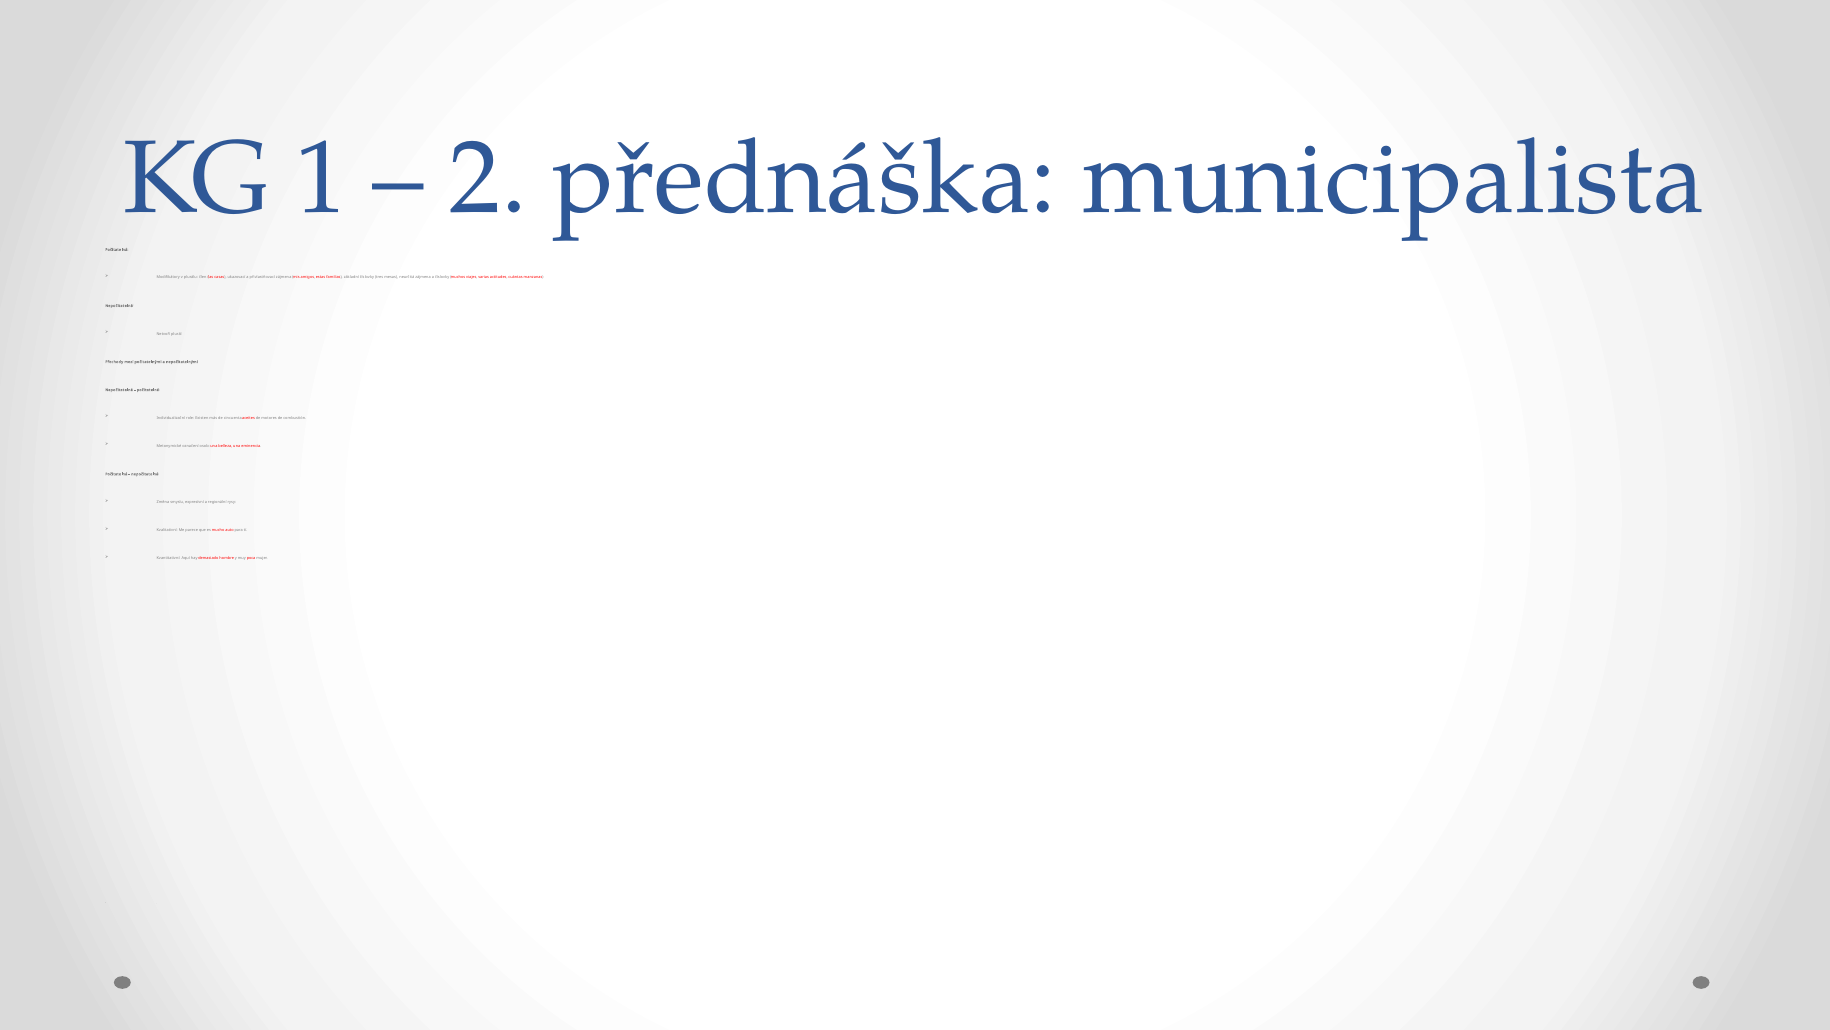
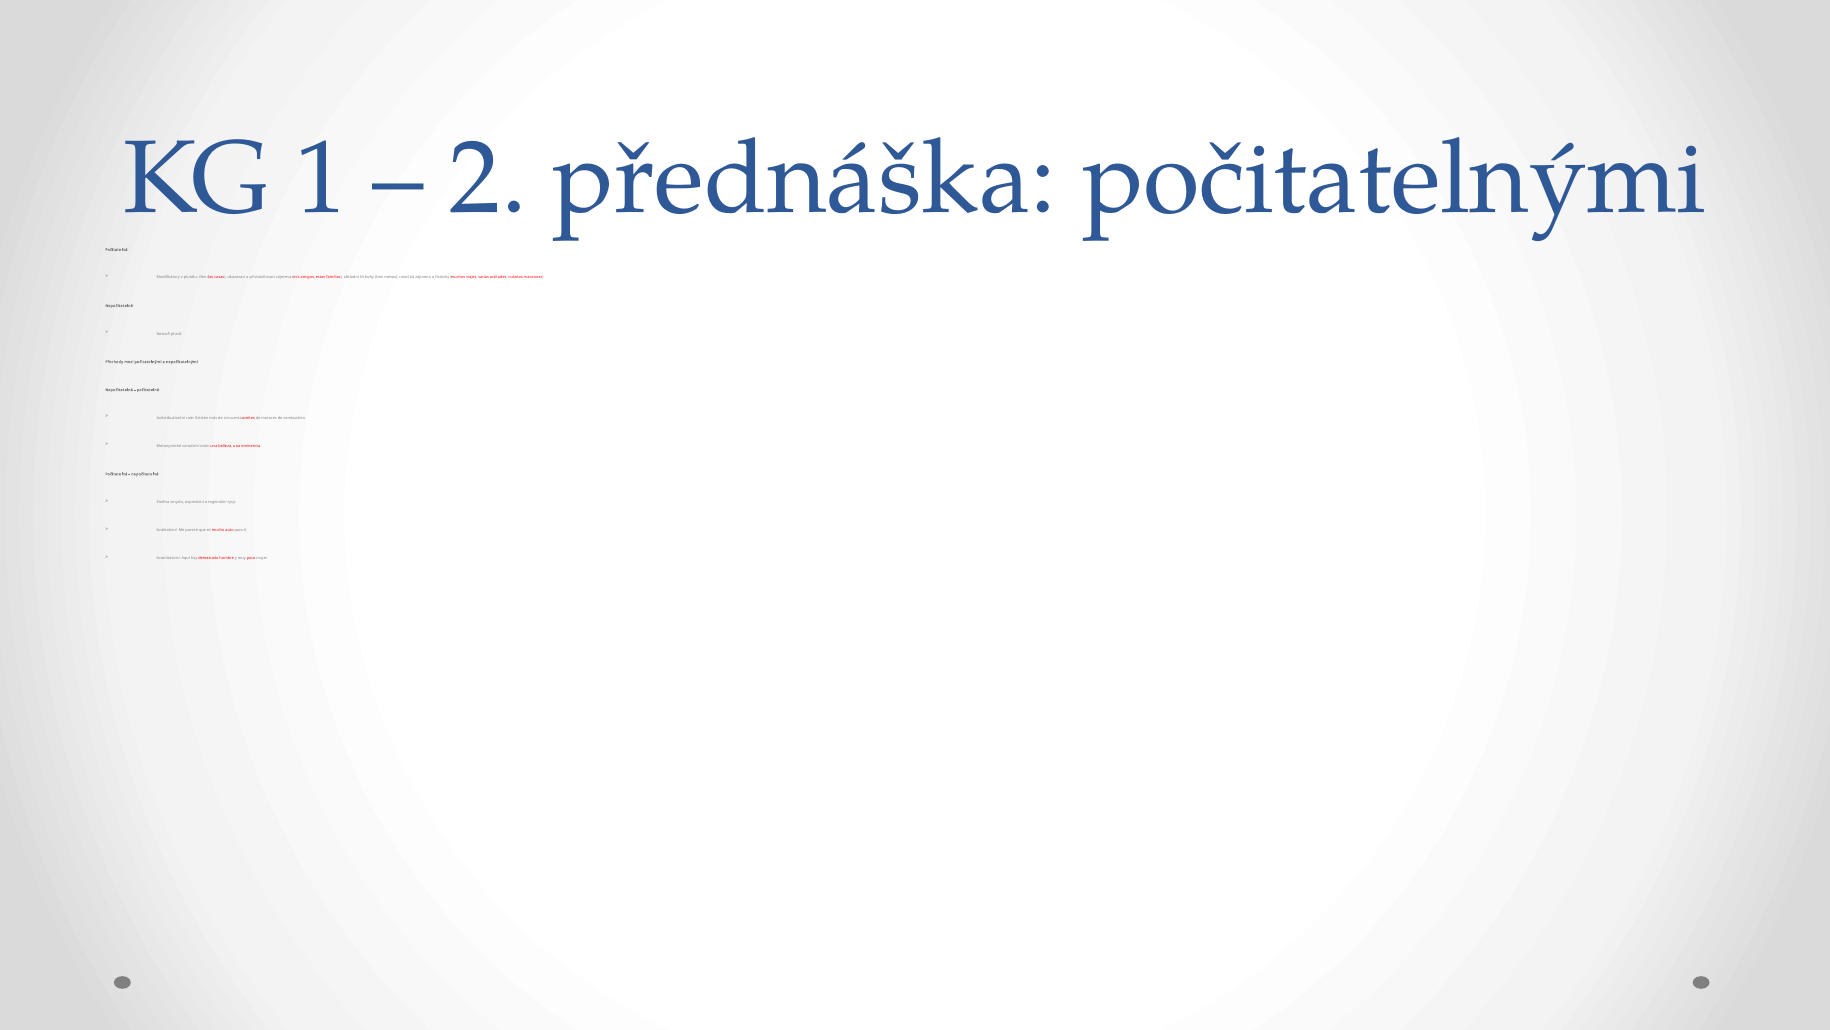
přednáška municipalista: municipalista -> počitatelnými
